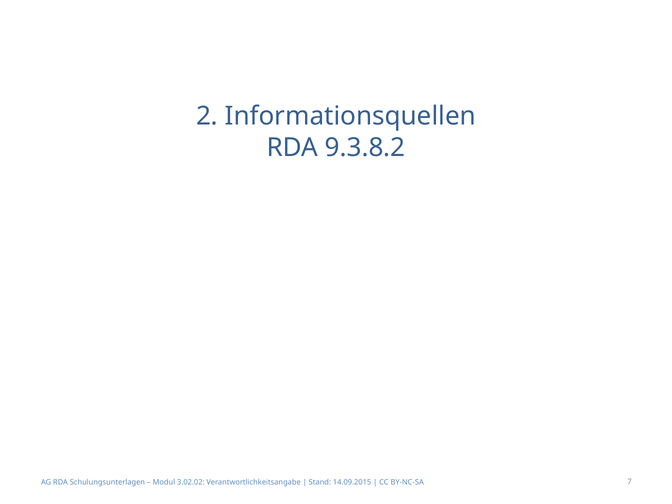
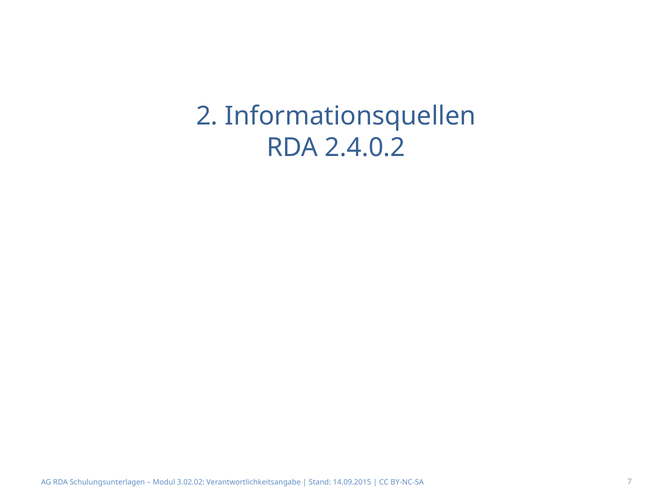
9.3.8.2: 9.3.8.2 -> 2.4.0.2
